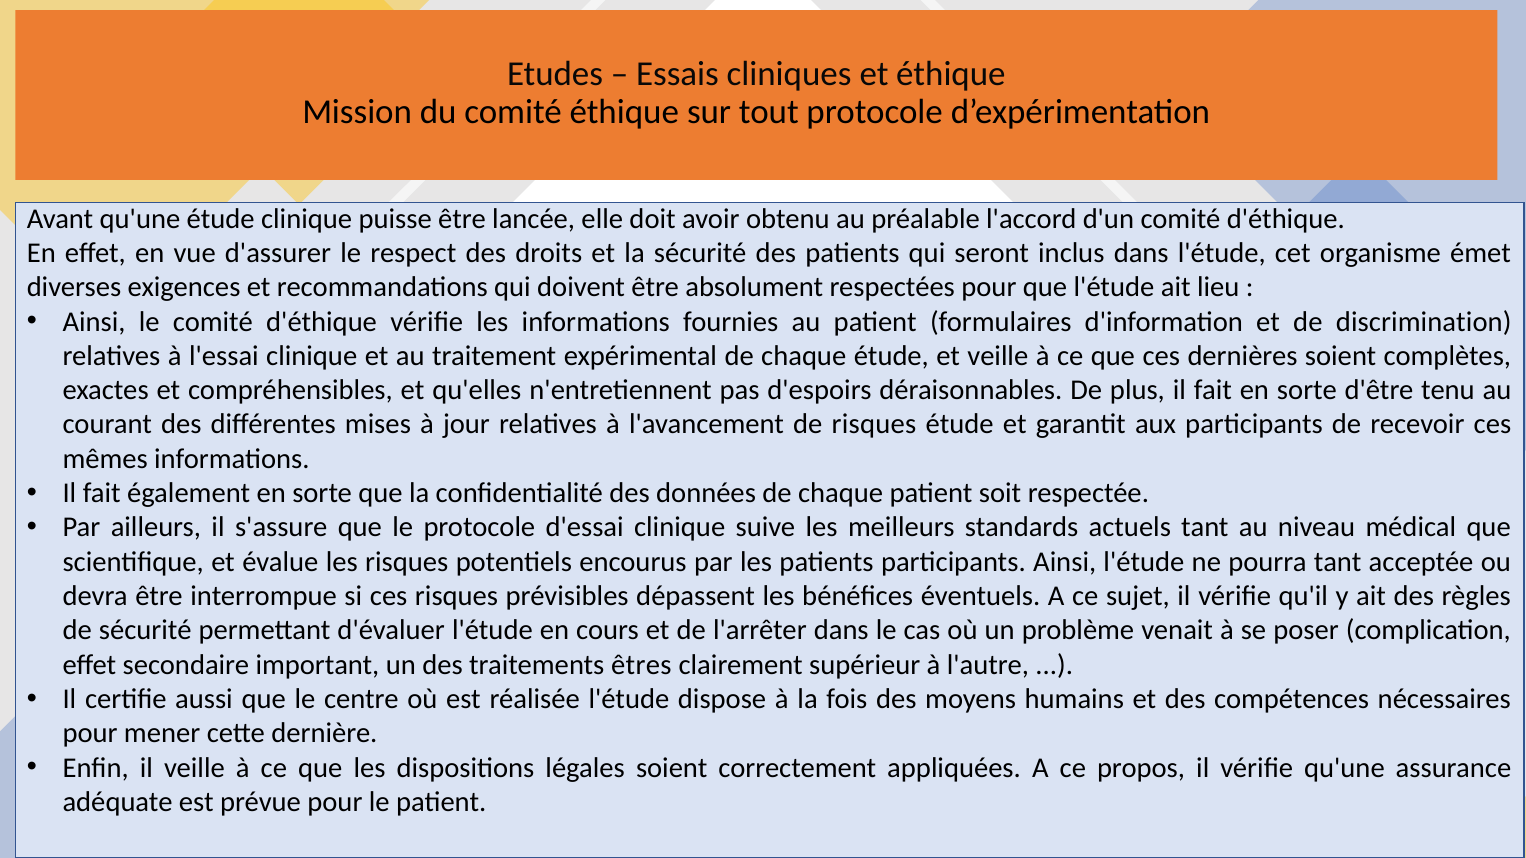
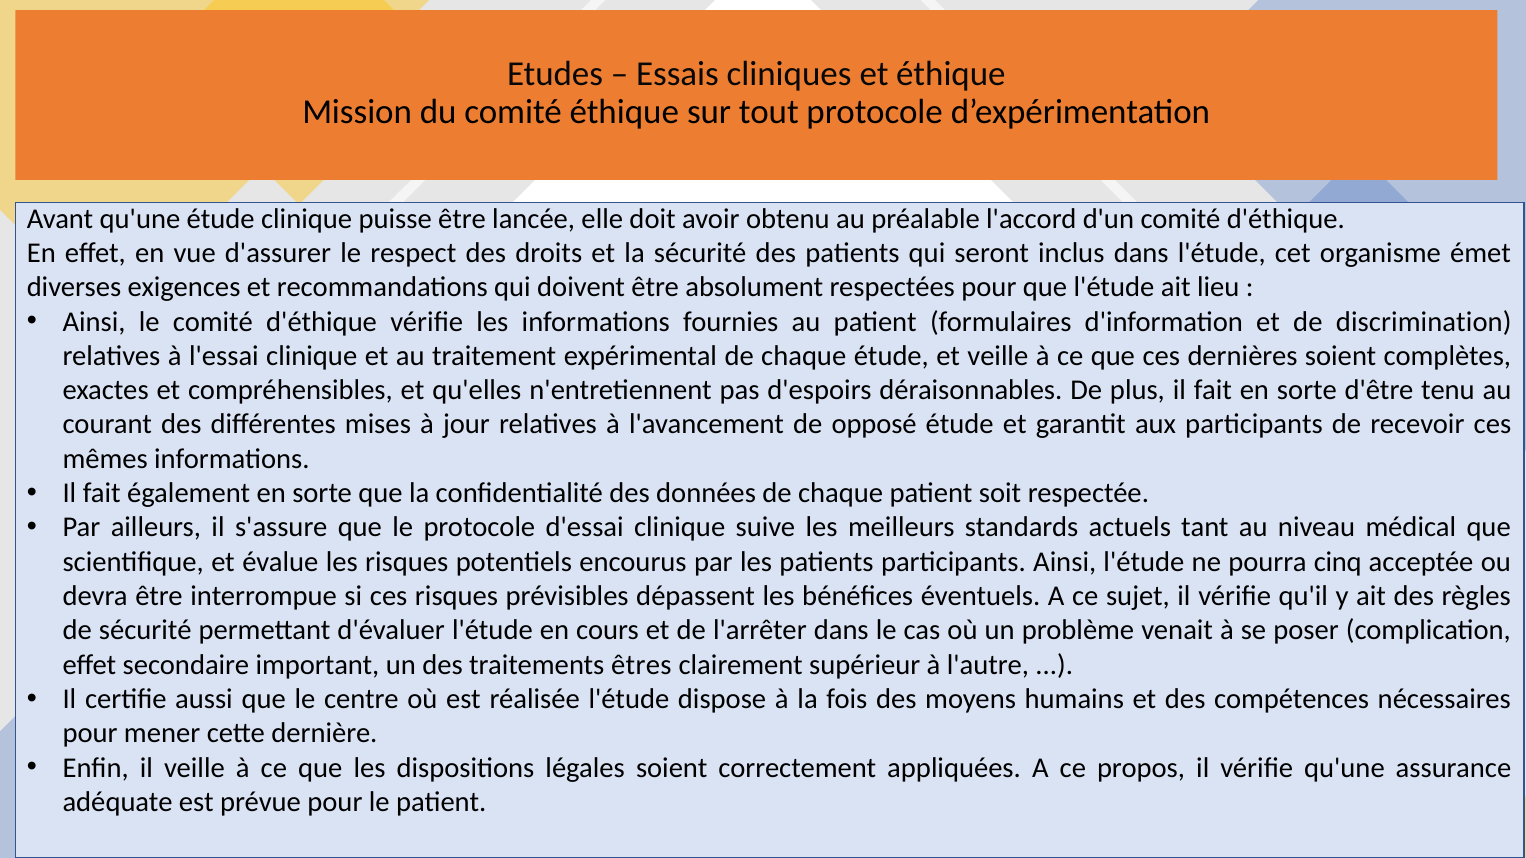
de risques: risques -> opposé
pourra tant: tant -> cinq
